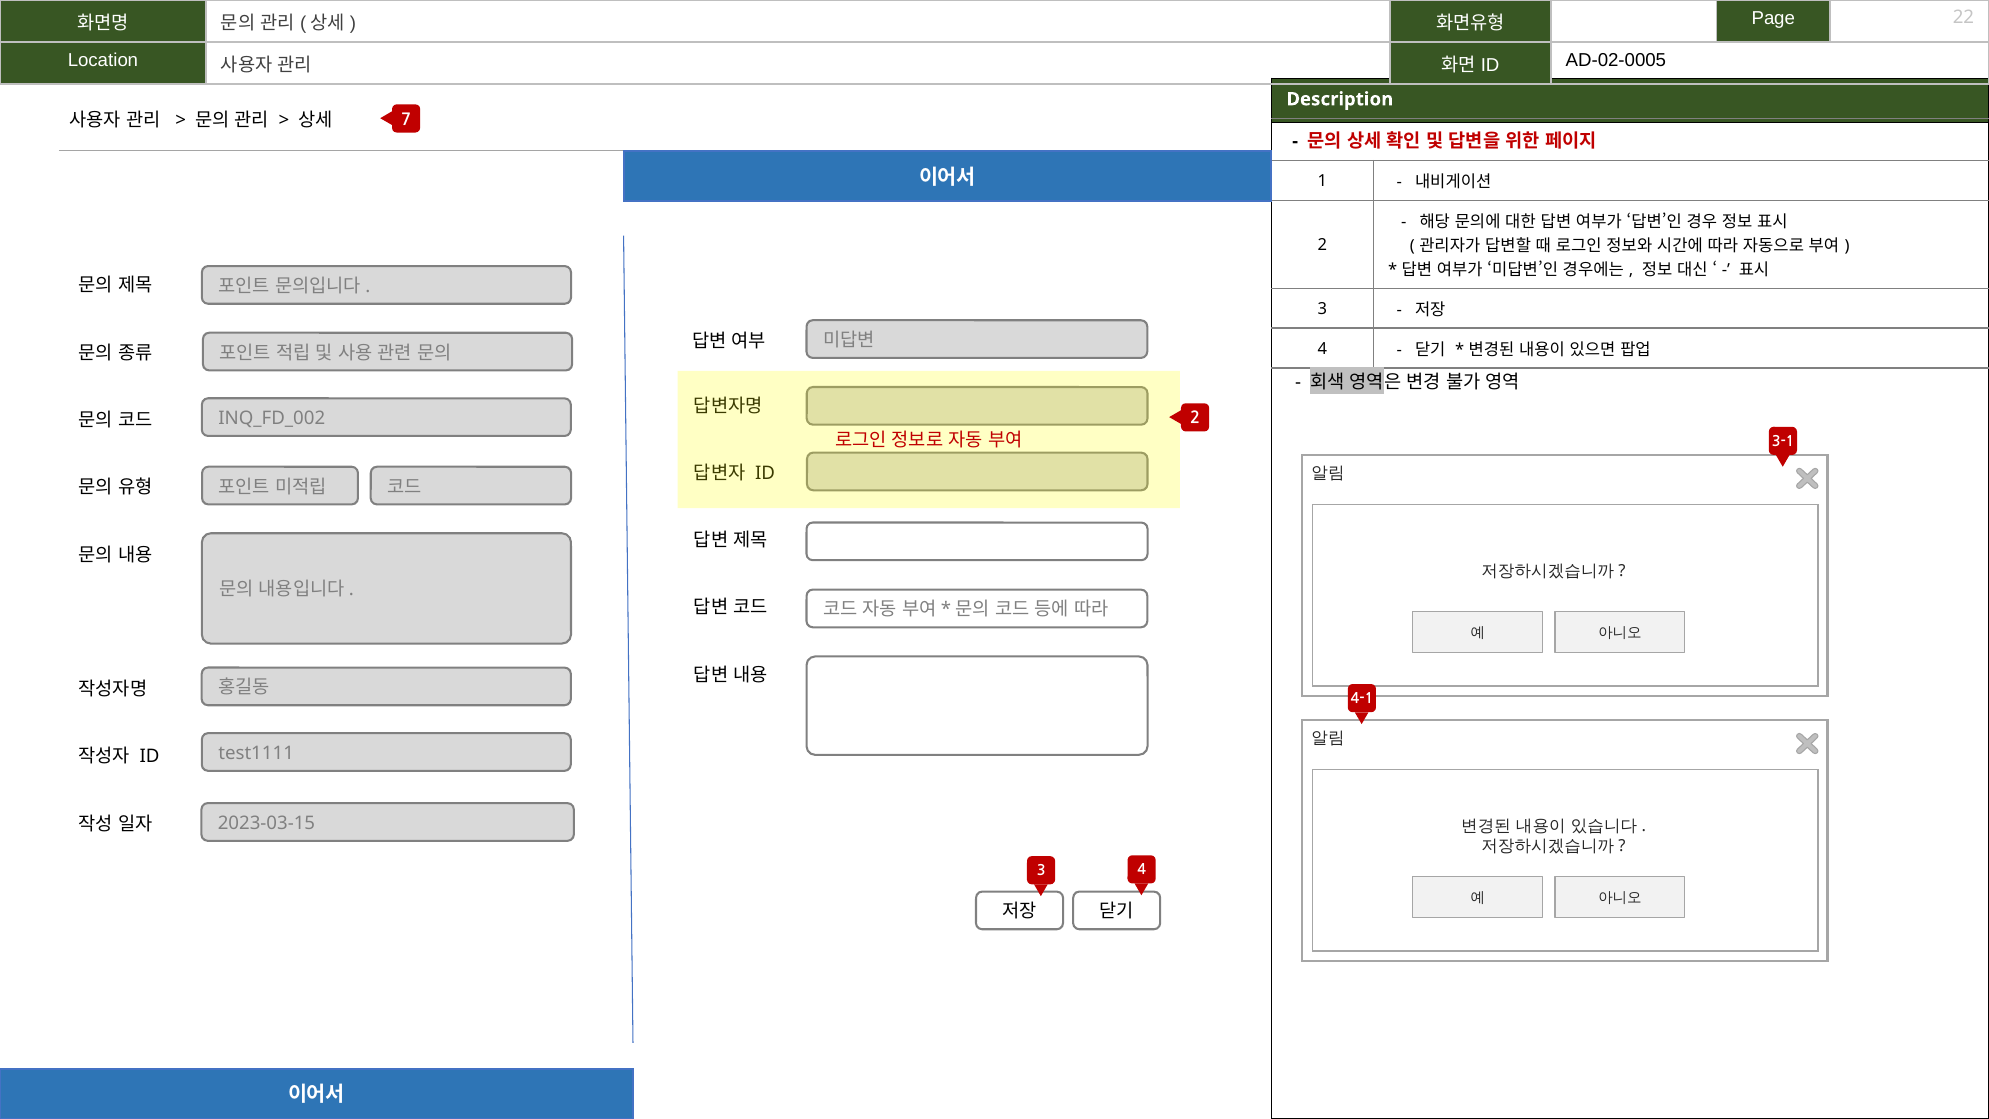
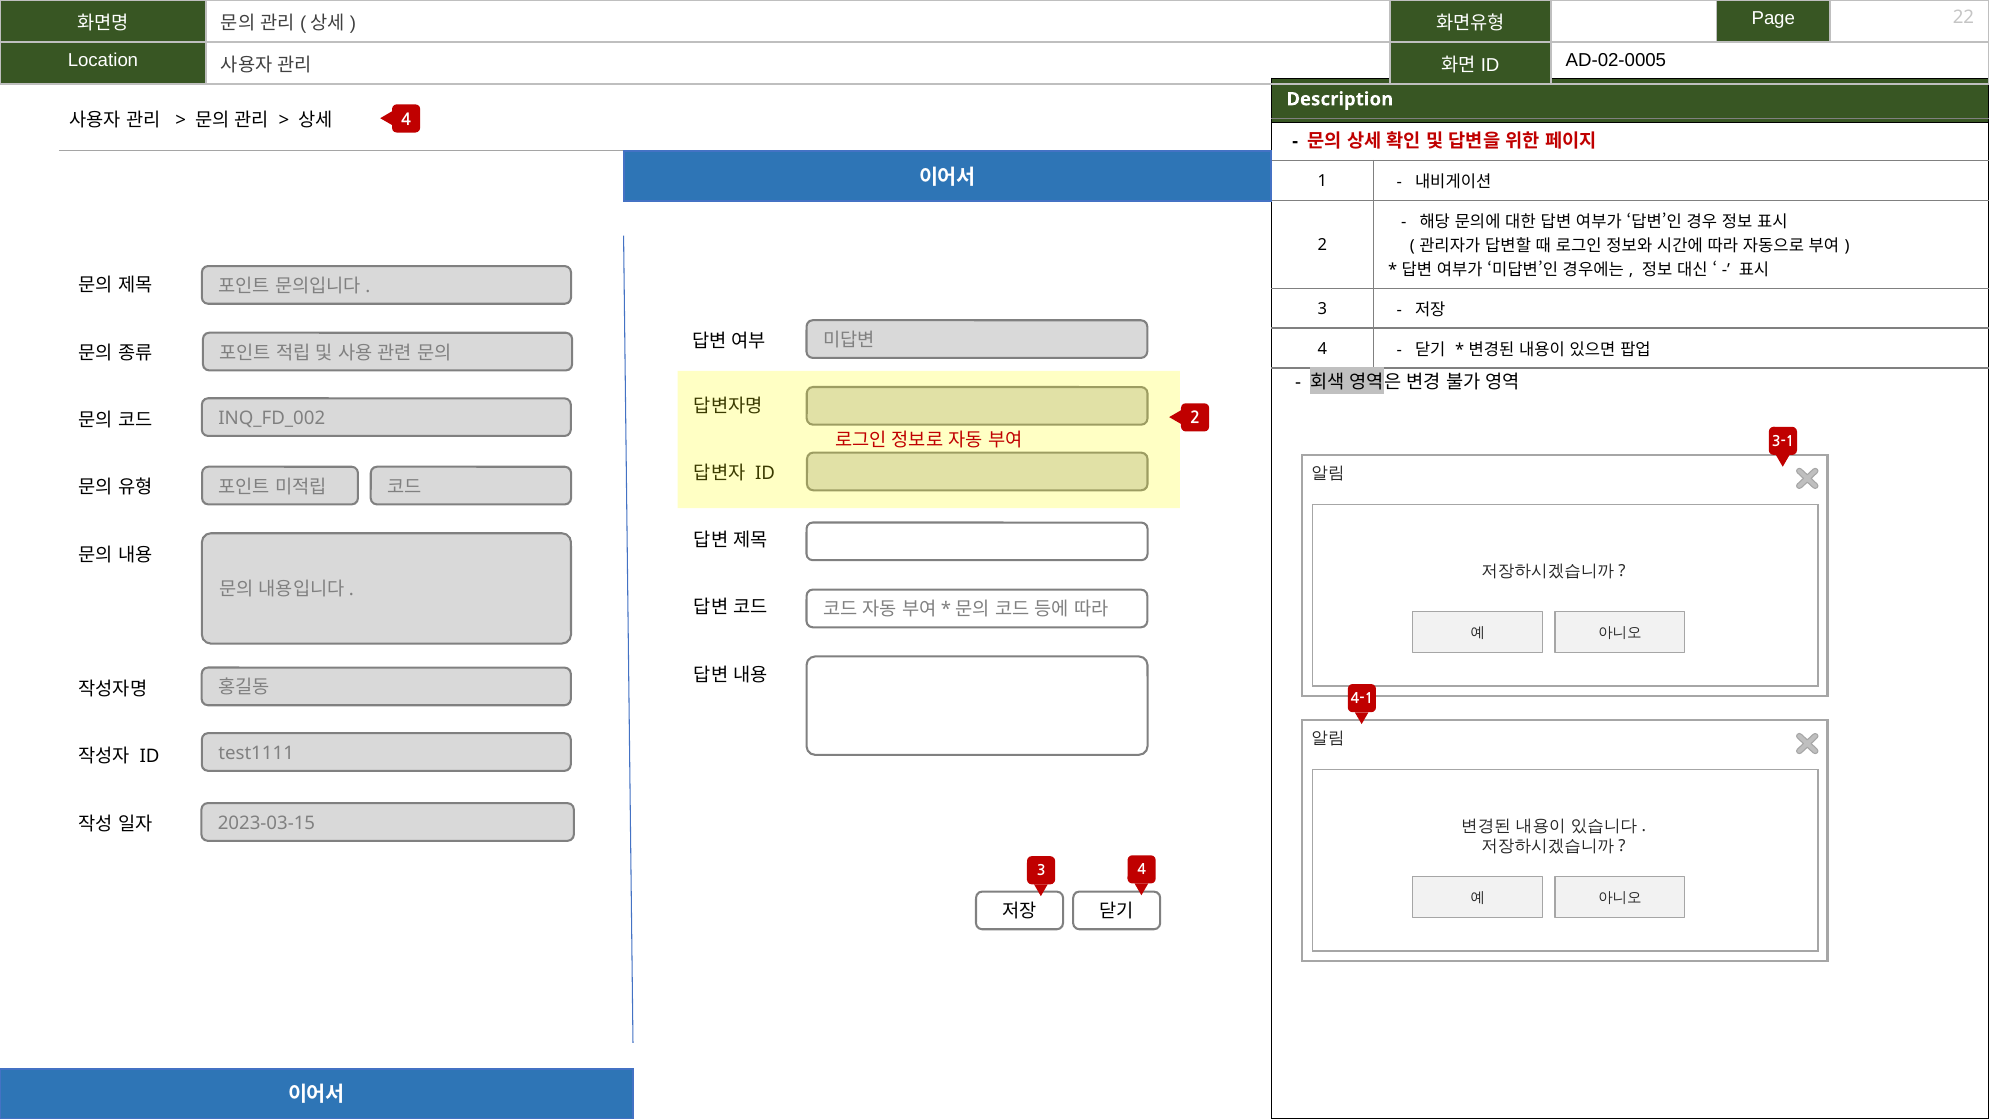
7 at (406, 120): 7 -> 4
